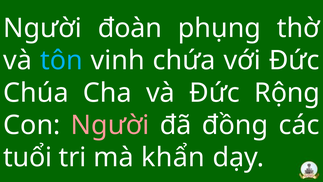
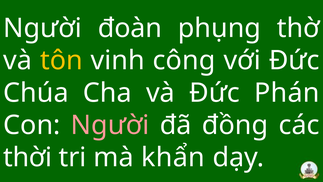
tôn colour: light blue -> yellow
chứa: chứa -> công
Rộng: Rộng -> Phán
tuổi: tuổi -> thời
